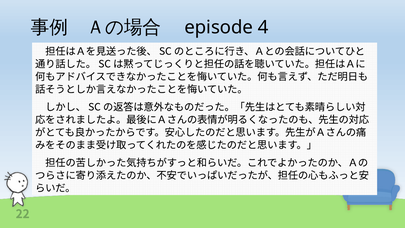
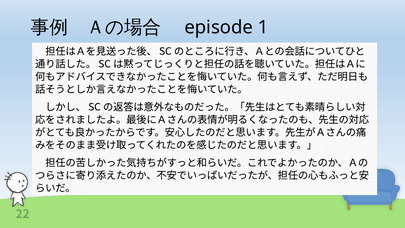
4: 4 -> 1
